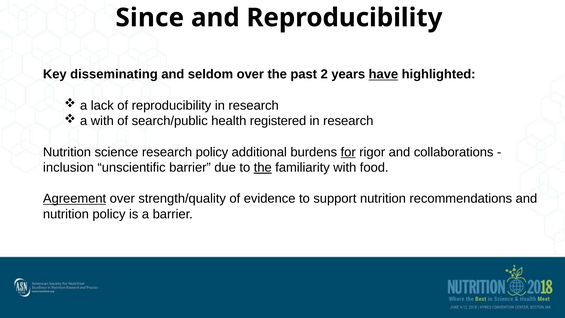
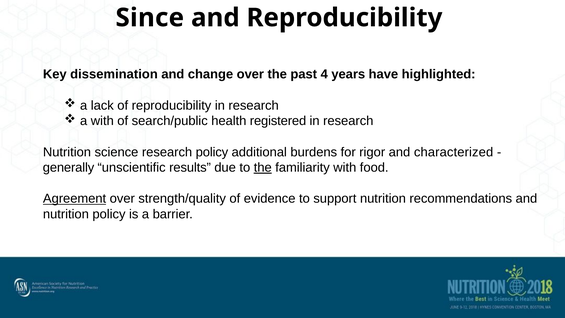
disseminating: disseminating -> dissemination
seldom: seldom -> change
2: 2 -> 4
have underline: present -> none
for underline: present -> none
collaborations: collaborations -> characterized
inclusion: inclusion -> generally
unscientific barrier: barrier -> results
